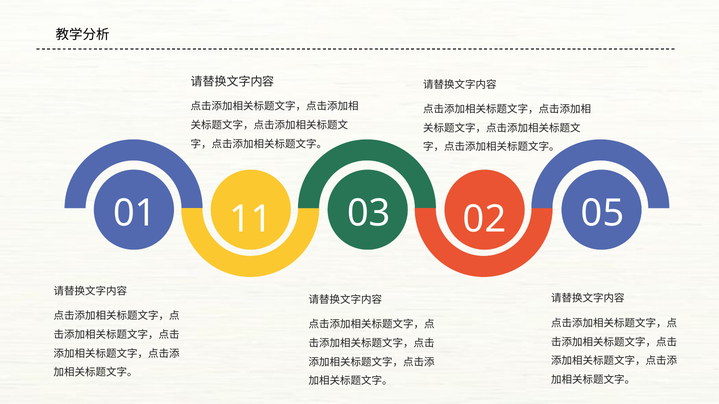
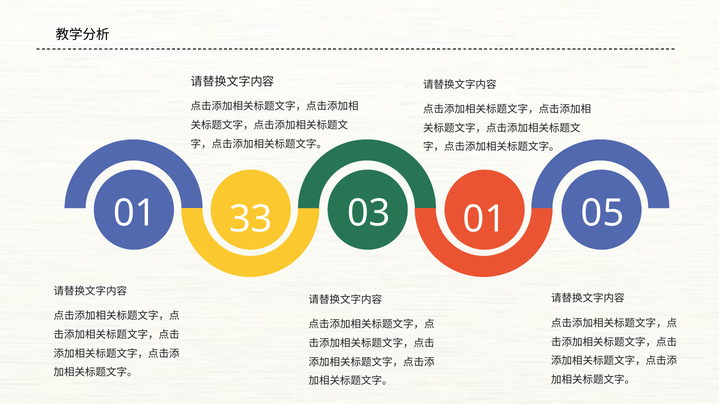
11: 11 -> 33
03 02: 02 -> 01
